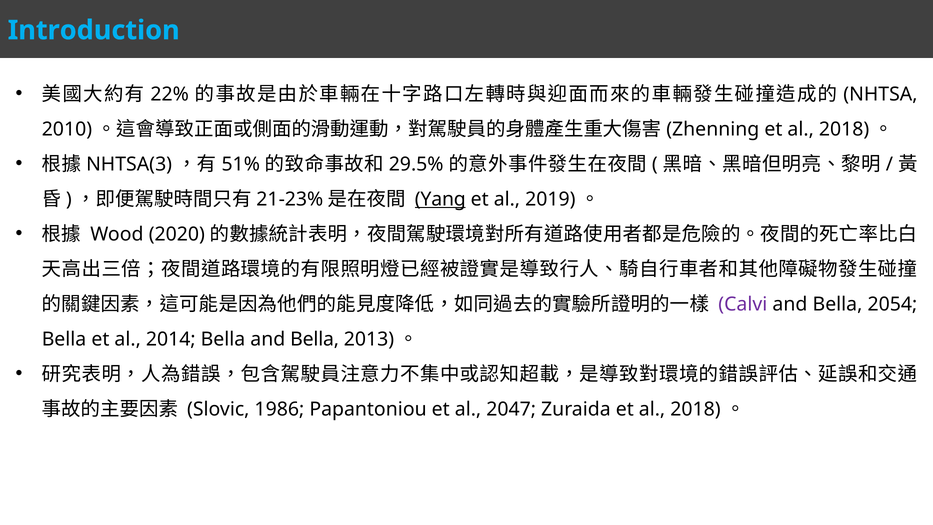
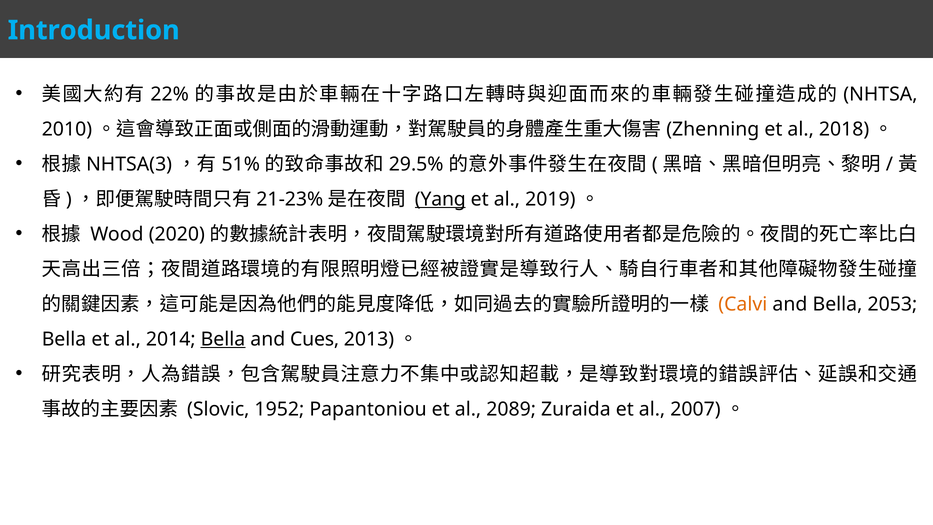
Calvi colour: purple -> orange
2054: 2054 -> 2053
Bella at (223, 339) underline: none -> present
Bella at (315, 339): Bella -> Cues
1986: 1986 -> 1952
2047: 2047 -> 2089
Zuraida et al 2018: 2018 -> 2007
